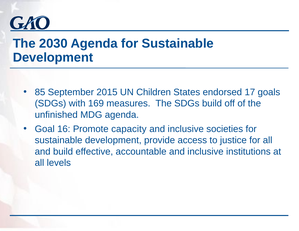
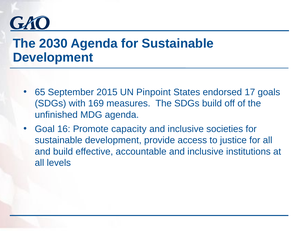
85: 85 -> 65
Children: Children -> Pinpoint
